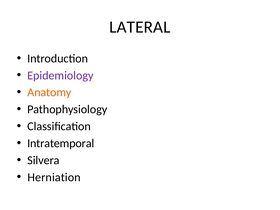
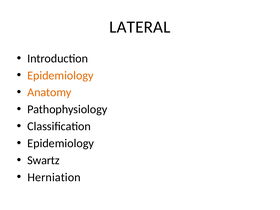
Epidemiology at (60, 75) colour: purple -> orange
Intratemporal at (61, 143): Intratemporal -> Epidemiology
Silvera: Silvera -> Swartz
